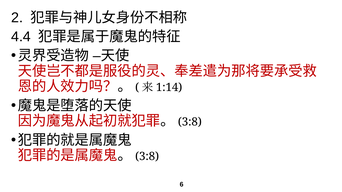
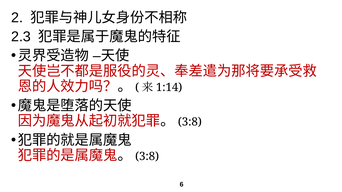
4.4: 4.4 -> 2.3
